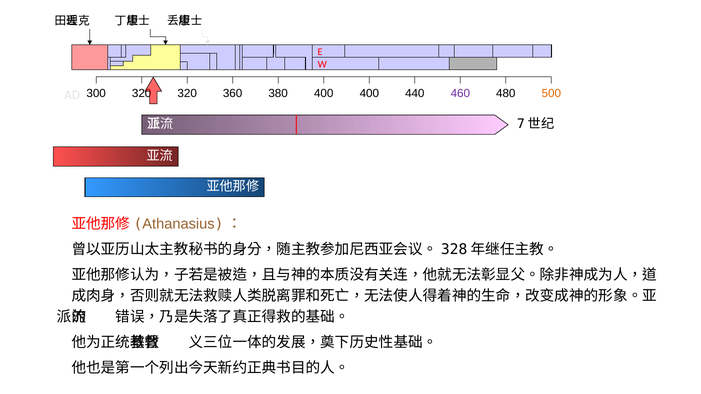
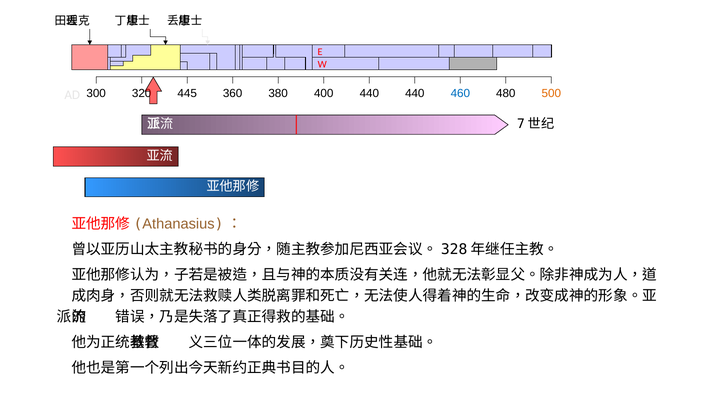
320 at (187, 93): 320 -> 445
400 400: 400 -> 440
460 colour: purple -> blue
